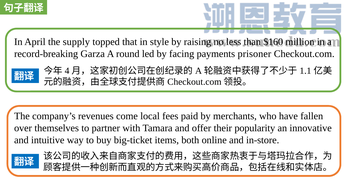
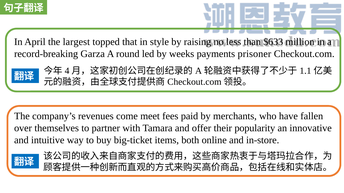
supply: supply -> largest
$160: $160 -> $633
facing: facing -> weeks
local: local -> meet
